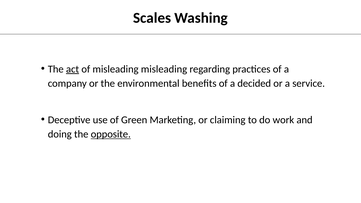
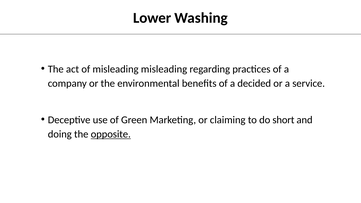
Scales: Scales -> Lower
act underline: present -> none
work: work -> short
